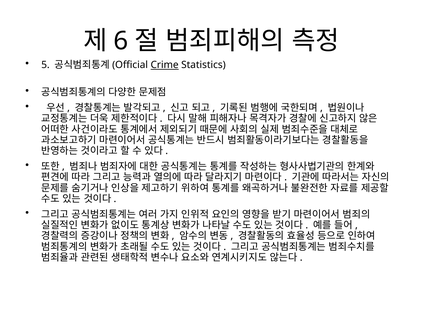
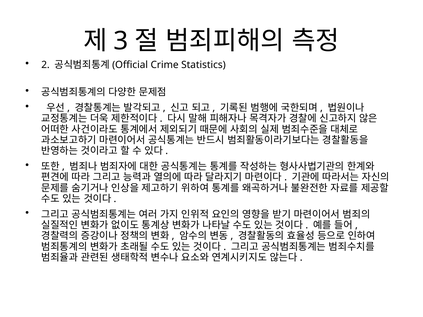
6: 6 -> 3
5: 5 -> 2
Crime underline: present -> none
